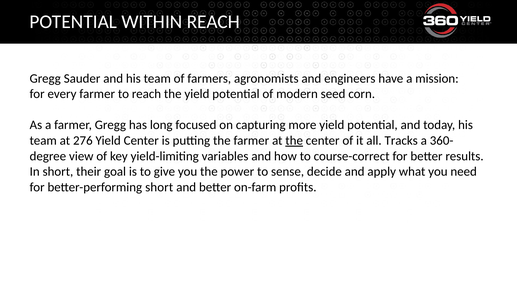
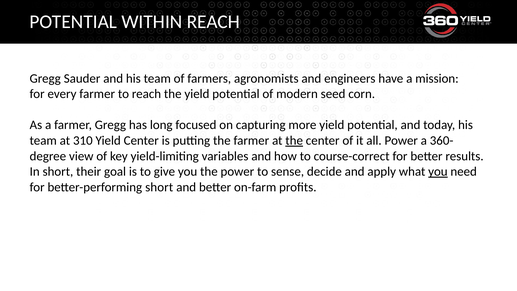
276: 276 -> 310
all Tracks: Tracks -> Power
you at (438, 171) underline: none -> present
